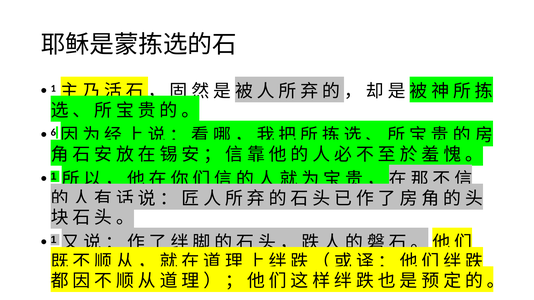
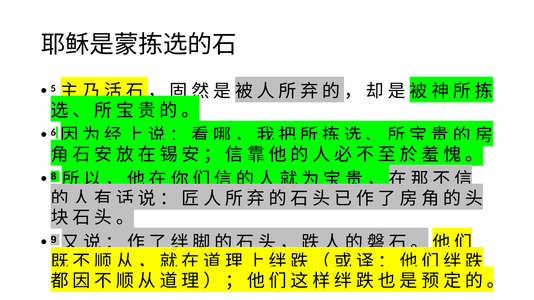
1 at (53, 89): 1 -> 5
1 at (54, 177): 1 -> 8
1 at (54, 240): 1 -> 9
